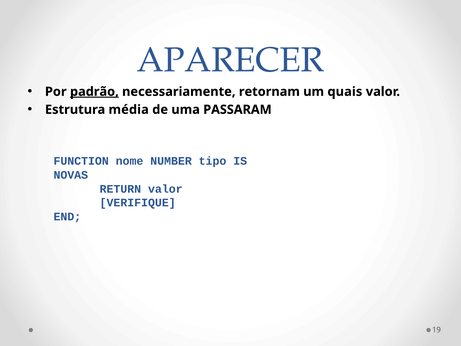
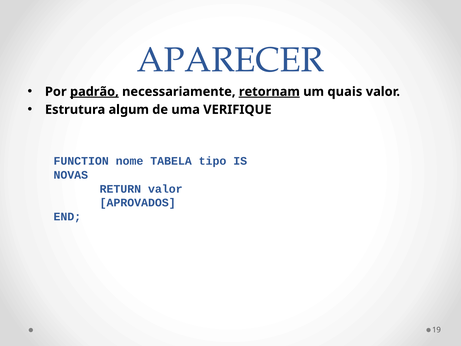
retornam underline: none -> present
média: média -> algum
PASSARAM: PASSARAM -> VERIFIQUE
NUMBER: NUMBER -> TABELA
VERIFIQUE: VERIFIQUE -> APROVADOS
